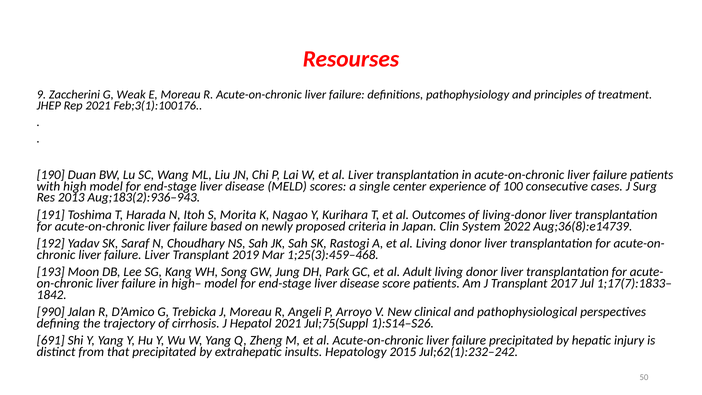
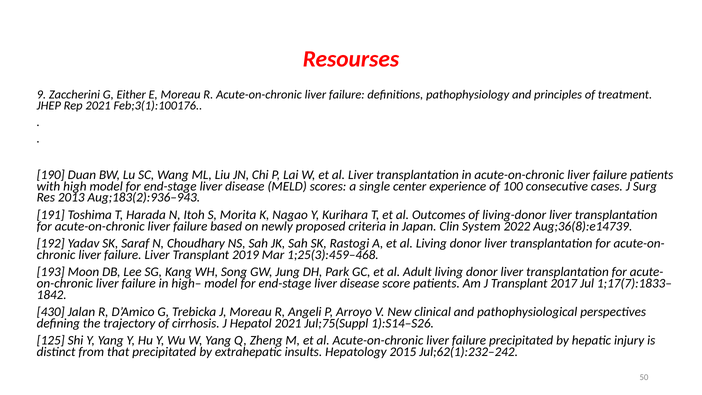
Weak: Weak -> Either
990: 990 -> 430
691: 691 -> 125
